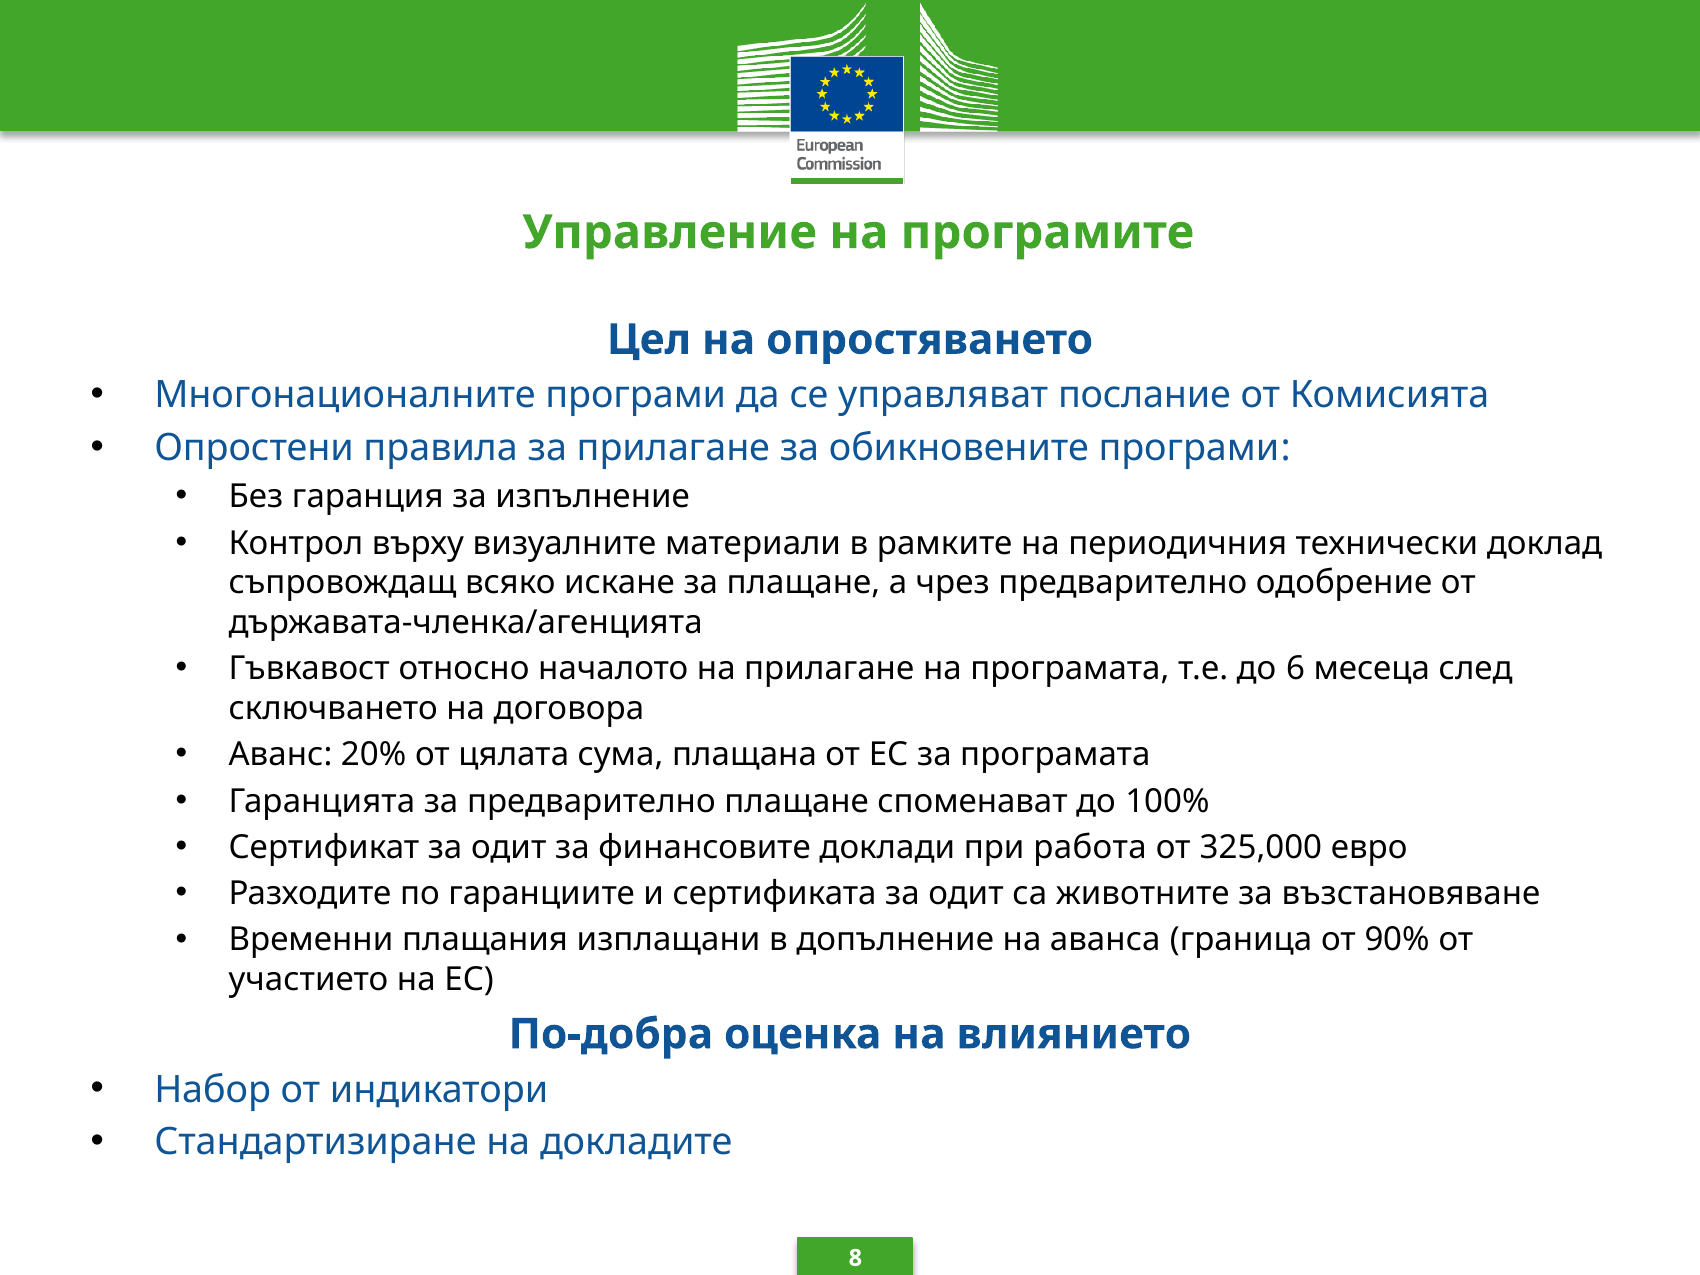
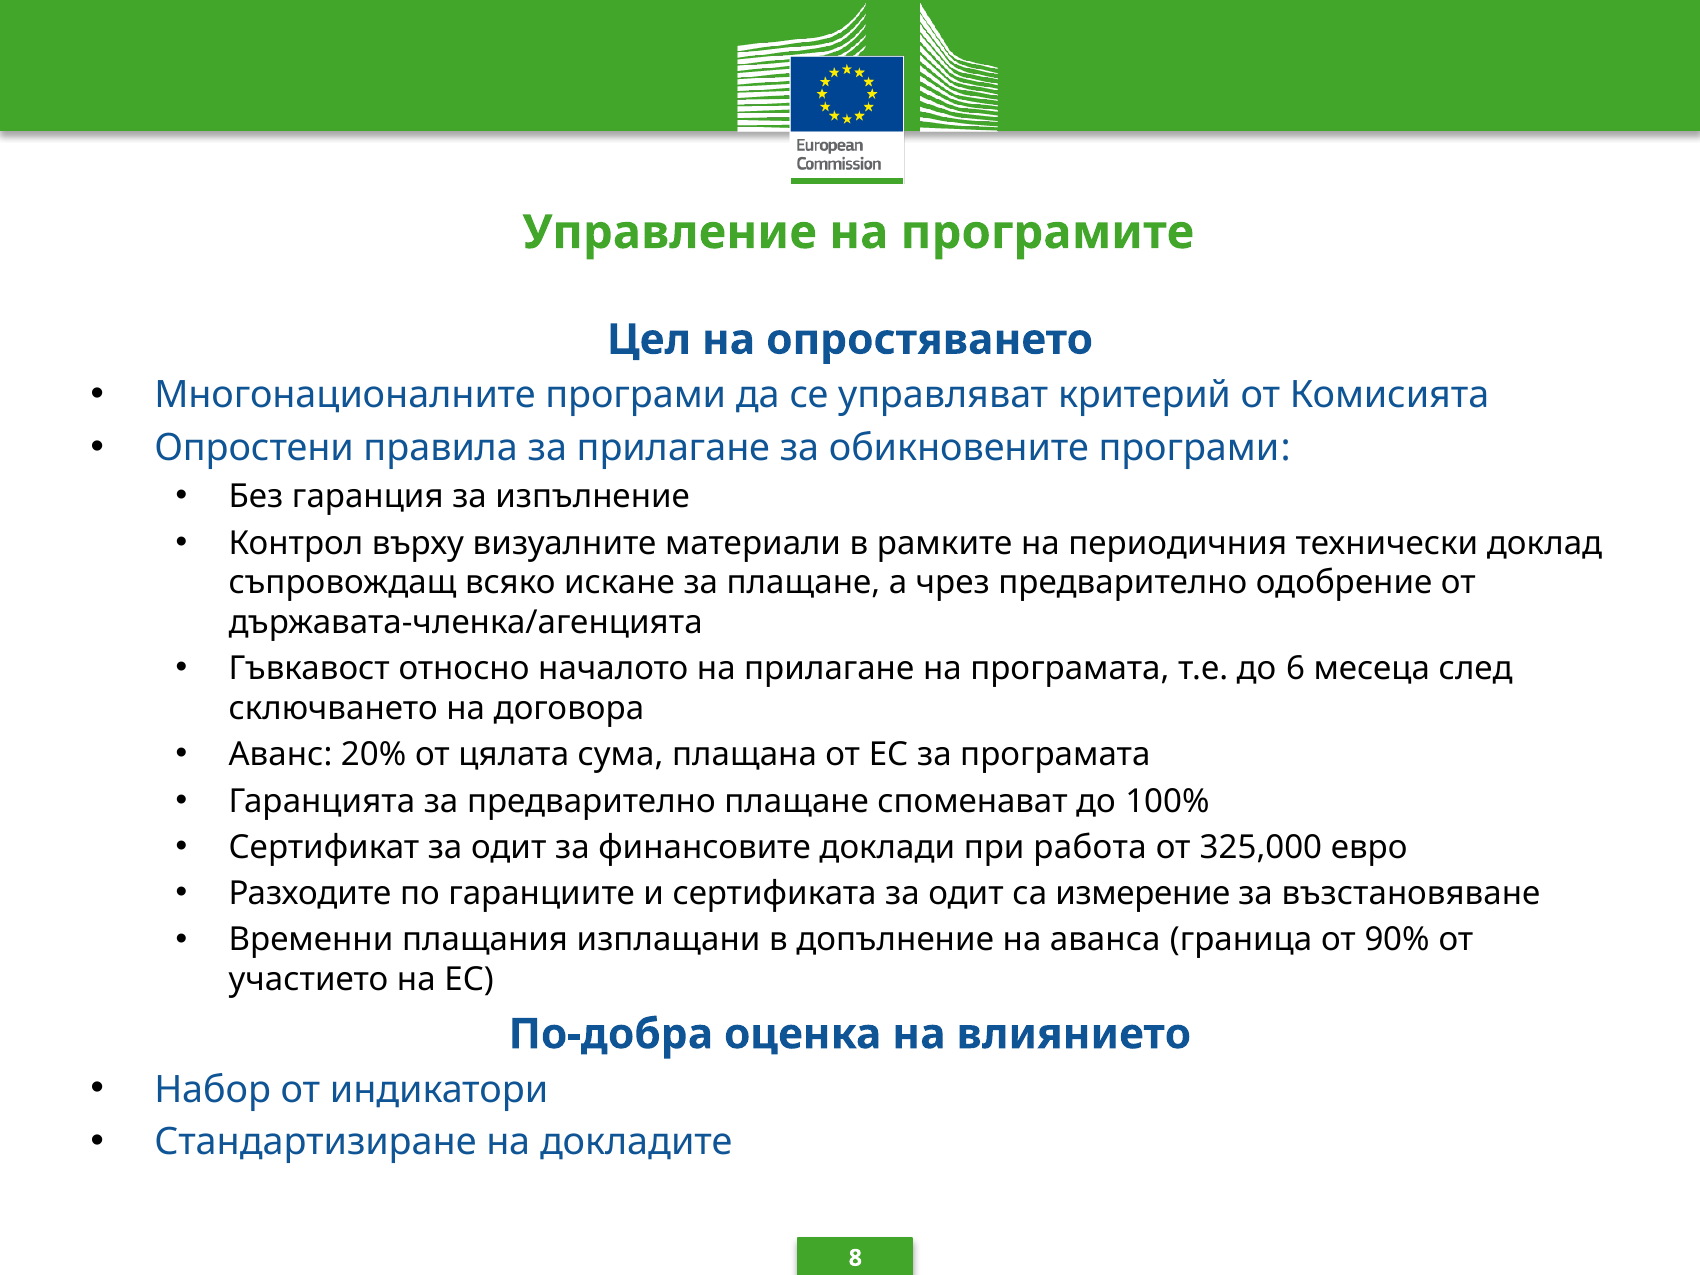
послание: послание -> критерий
животните: животните -> измерение
